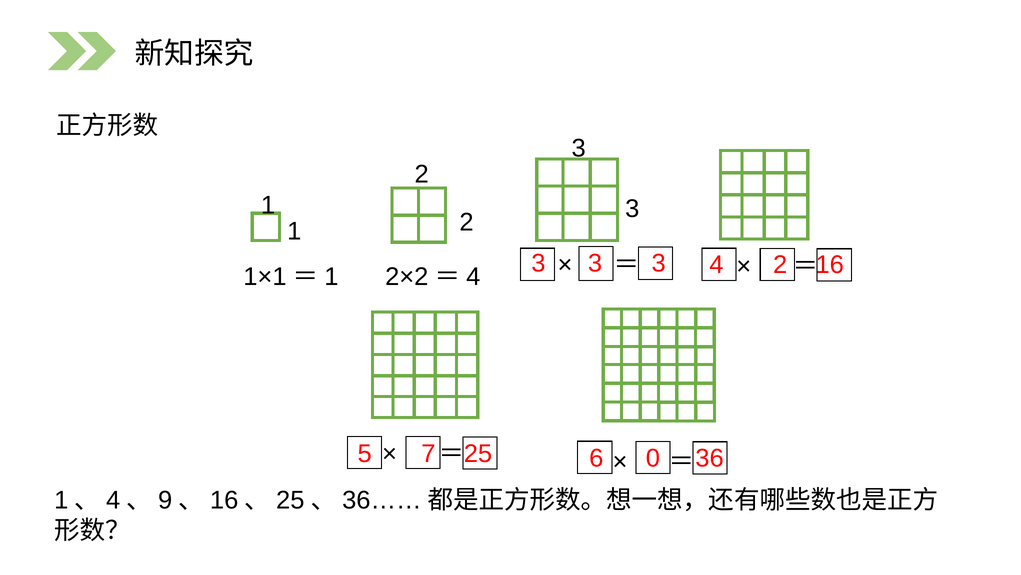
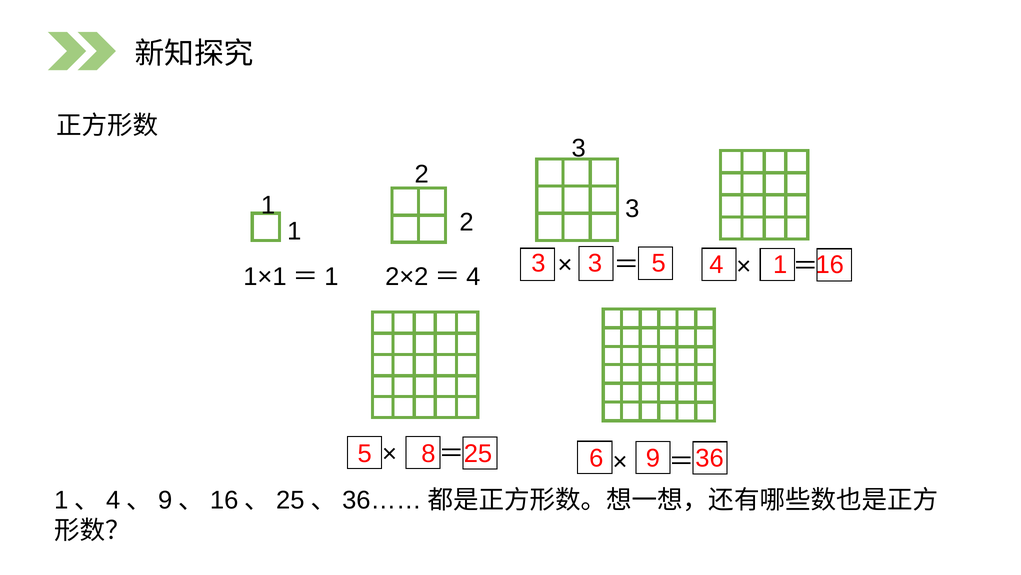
3 3 3: 3 -> 5
4 2: 2 -> 1
7: 7 -> 8
0: 0 -> 9
